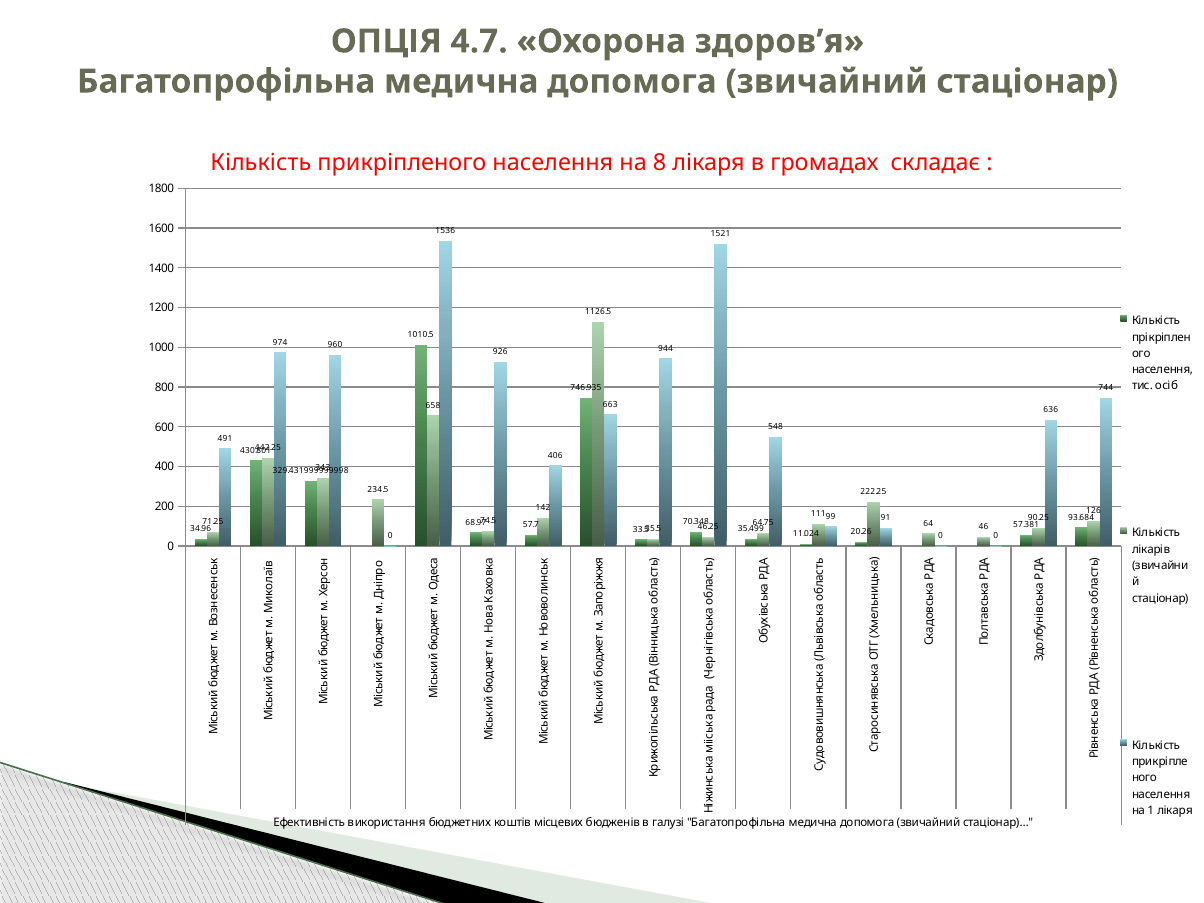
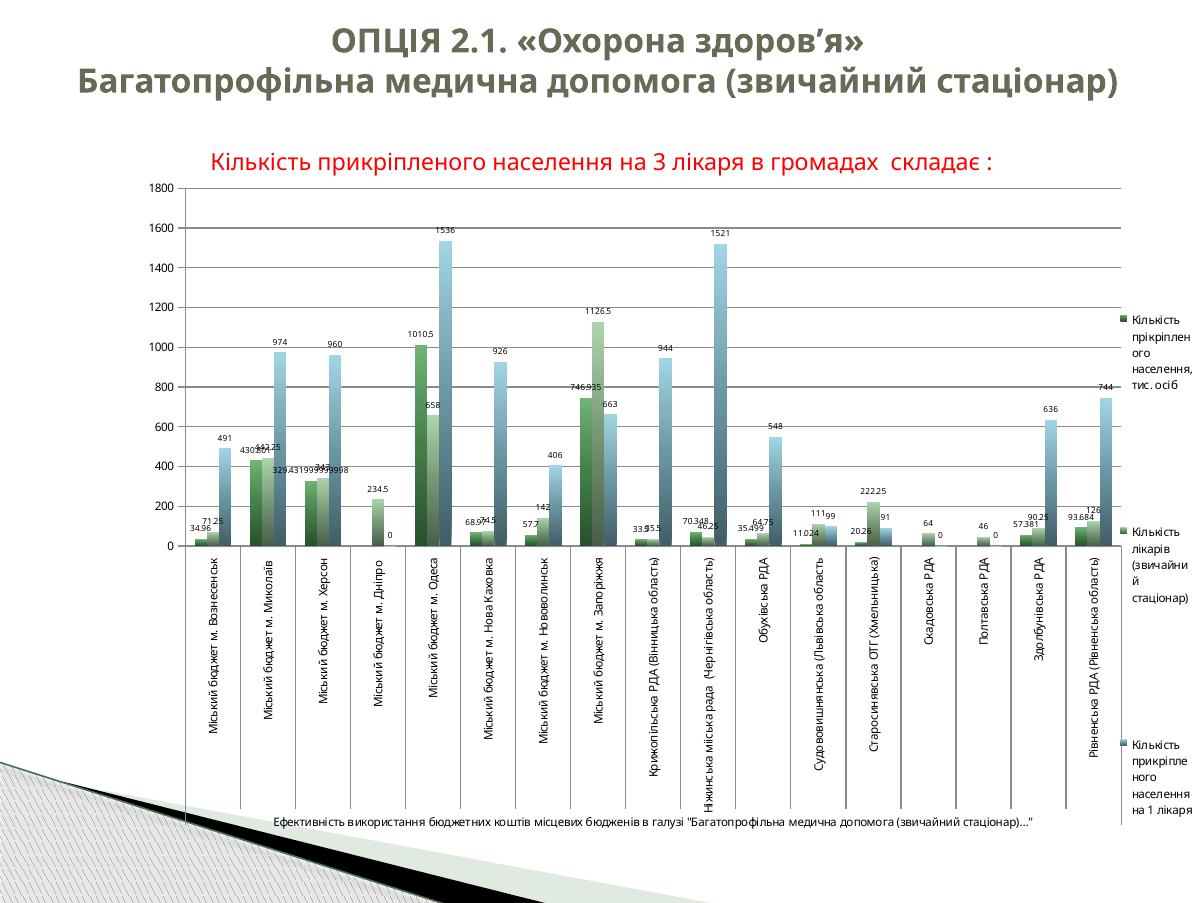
4.7: 4.7 -> 2.1
8: 8 -> 3
